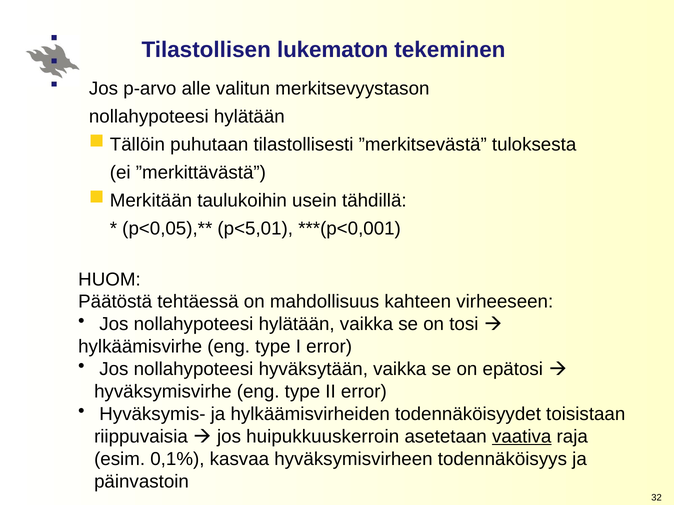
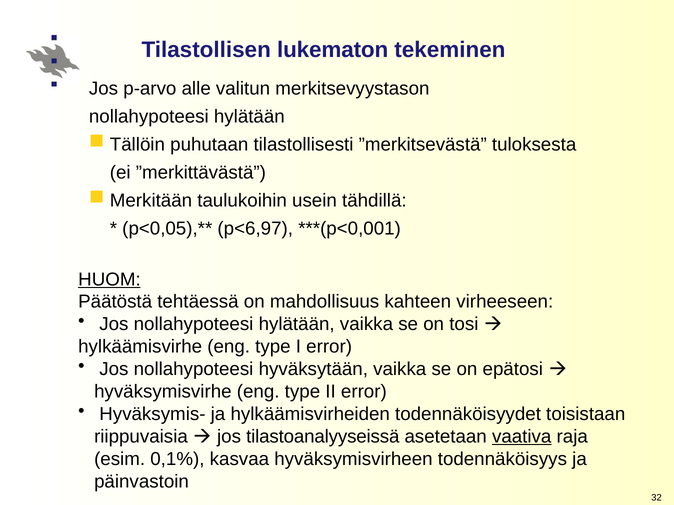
p<5,01: p<5,01 -> p<6,97
HUOM underline: none -> present
huipukkuuskerroin: huipukkuuskerroin -> tilastoanalyyseissä
